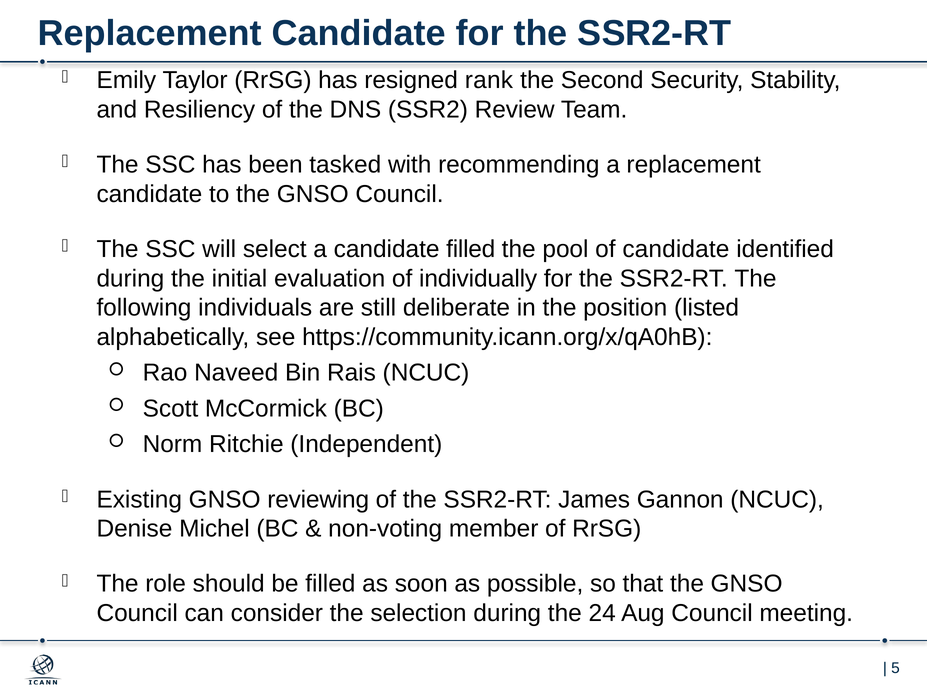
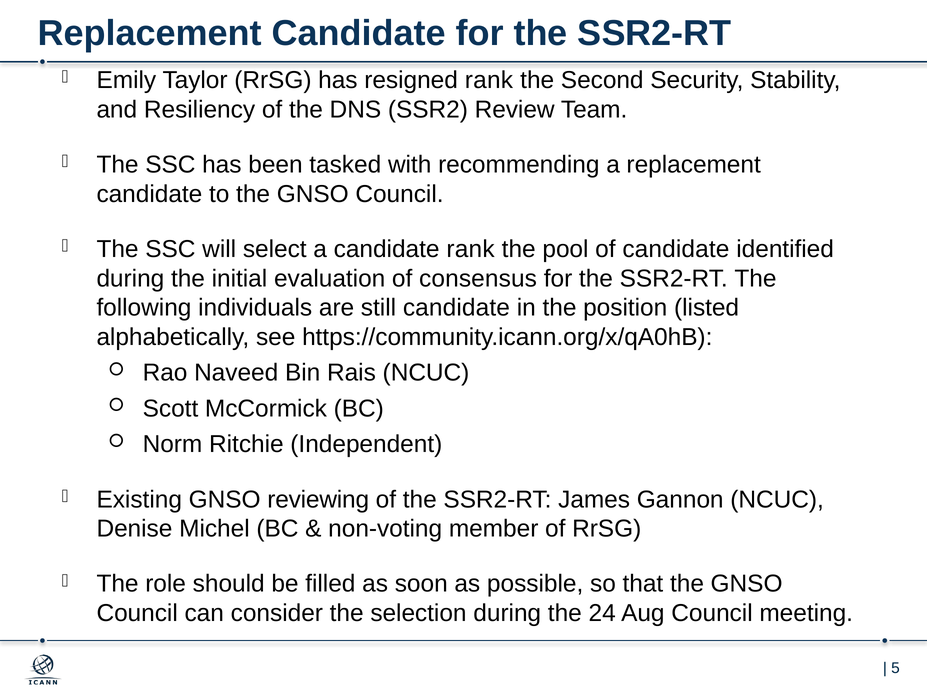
candidate filled: filled -> rank
individually: individually -> consensus
still deliberate: deliberate -> candidate
